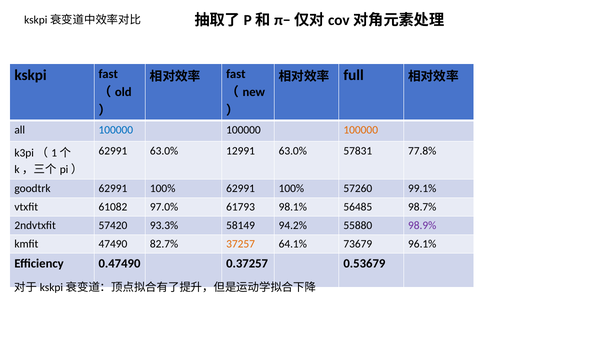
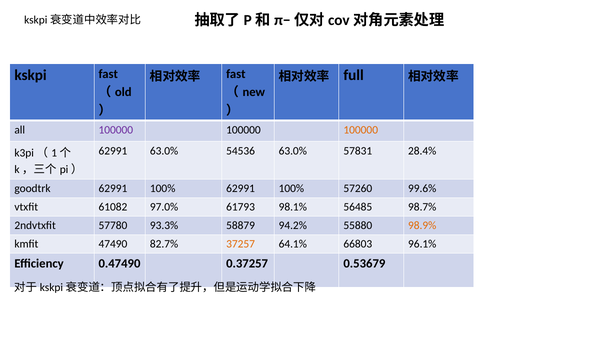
100000 at (116, 130) colour: blue -> purple
12991: 12991 -> 54536
77.8%: 77.8% -> 28.4%
99.1%: 99.1% -> 99.6%
57420: 57420 -> 57780
58149: 58149 -> 58879
98.9% colour: purple -> orange
73679: 73679 -> 66803
